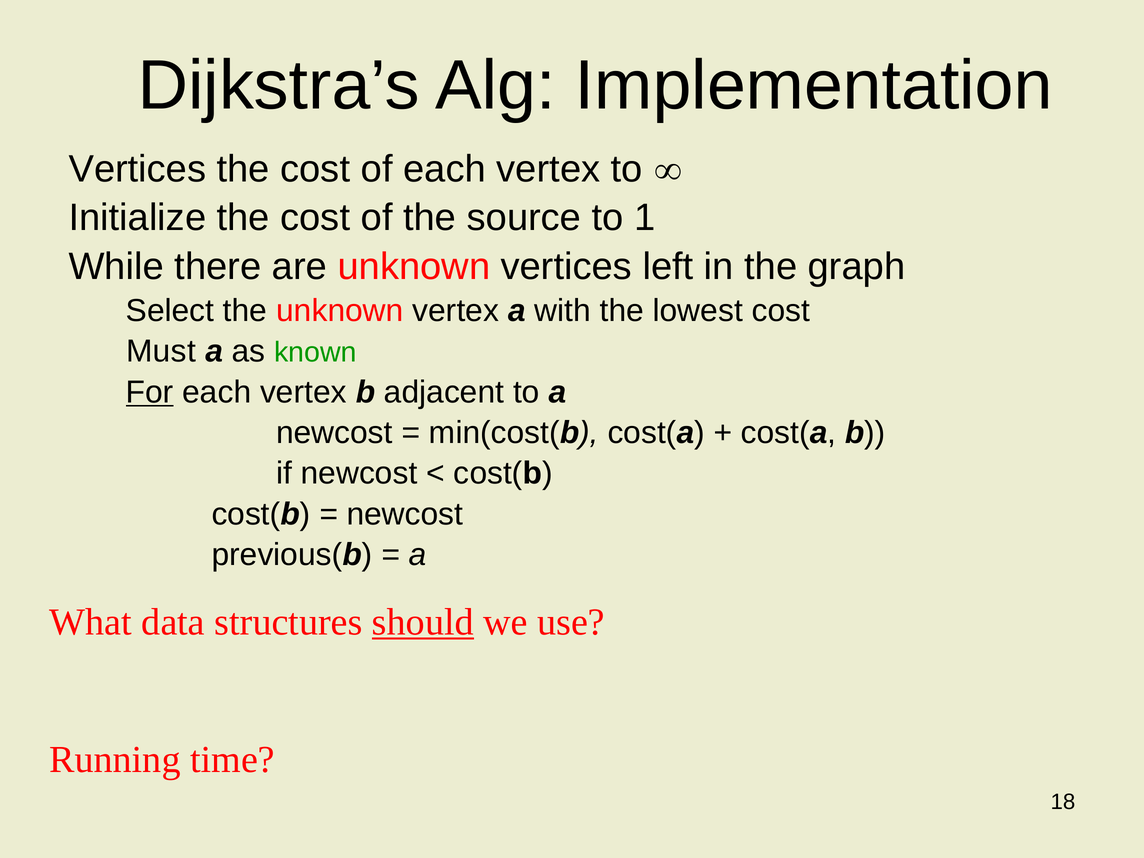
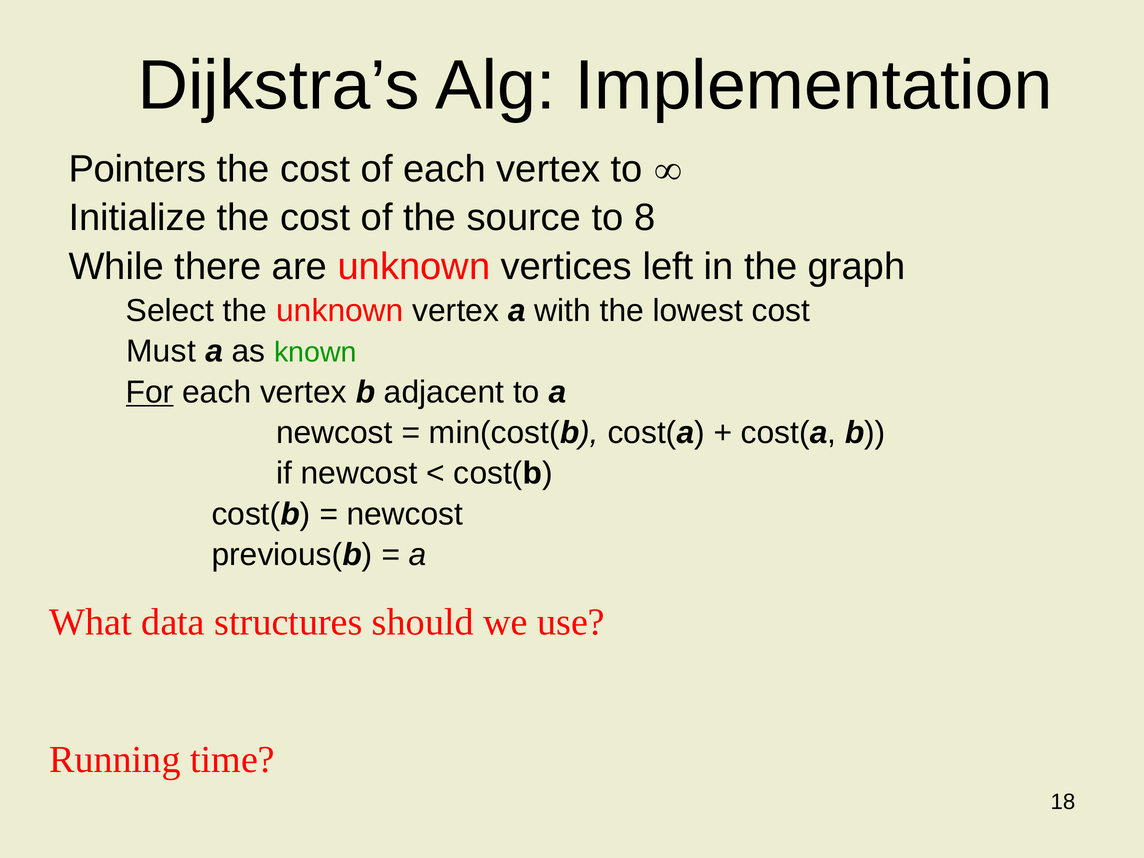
Vertices at (137, 169): Vertices -> Pointers
1: 1 -> 8
should underline: present -> none
